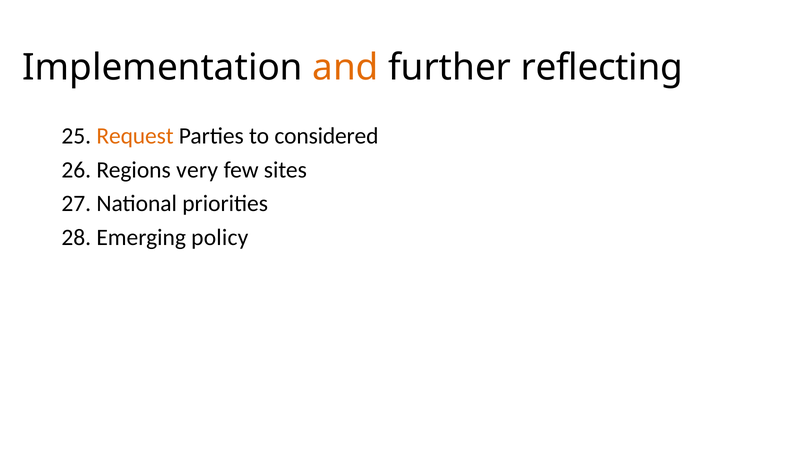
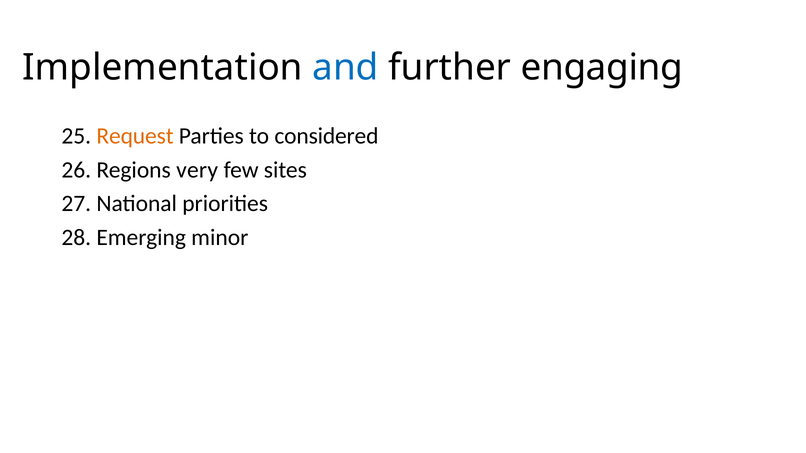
and colour: orange -> blue
reflecting: reflecting -> engaging
policy: policy -> minor
